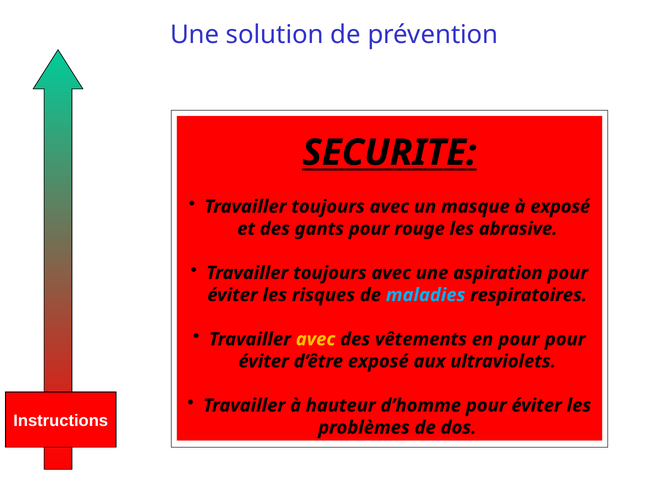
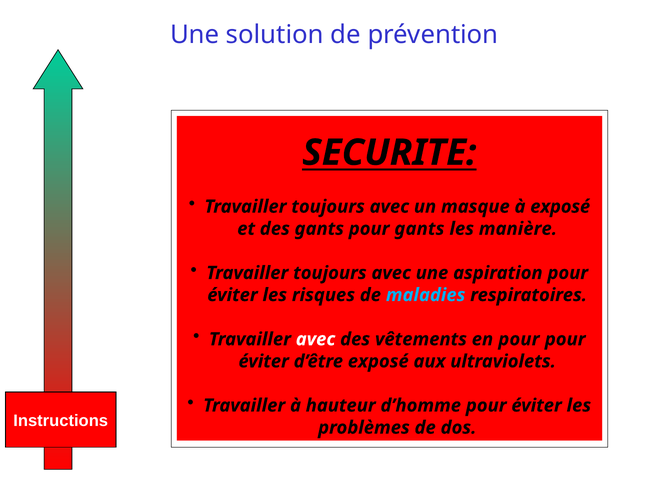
pour rouge: rouge -> gants
abrasive: abrasive -> manière
avec at (316, 339) colour: yellow -> white
